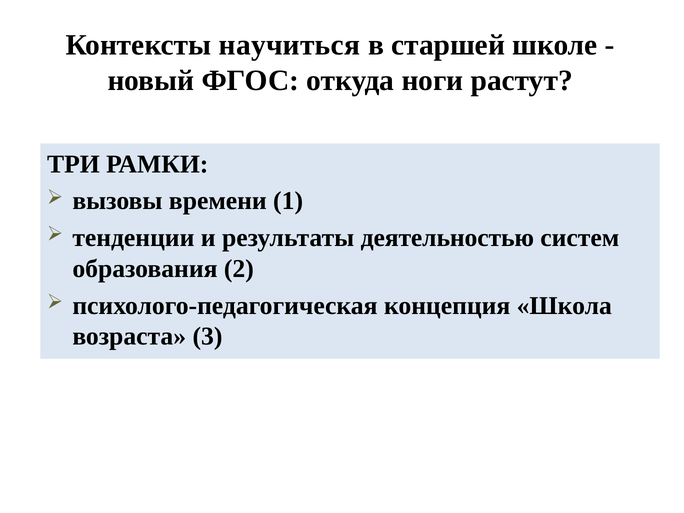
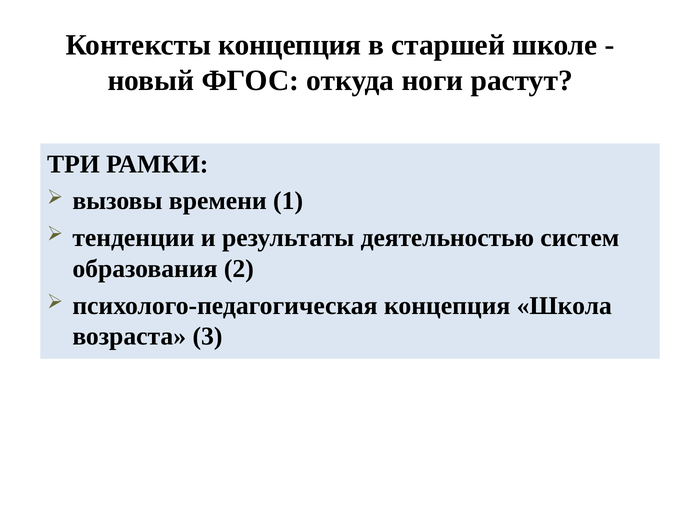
Контексты научиться: научиться -> концепция
